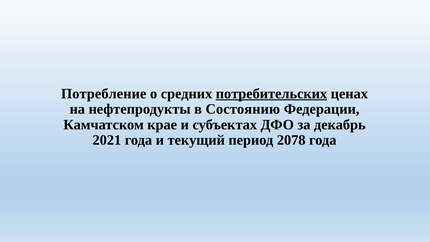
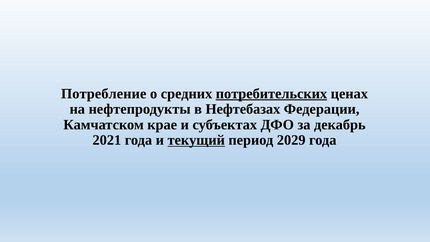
Состоянию: Состоянию -> Нефтебазах
текущий underline: none -> present
2078: 2078 -> 2029
